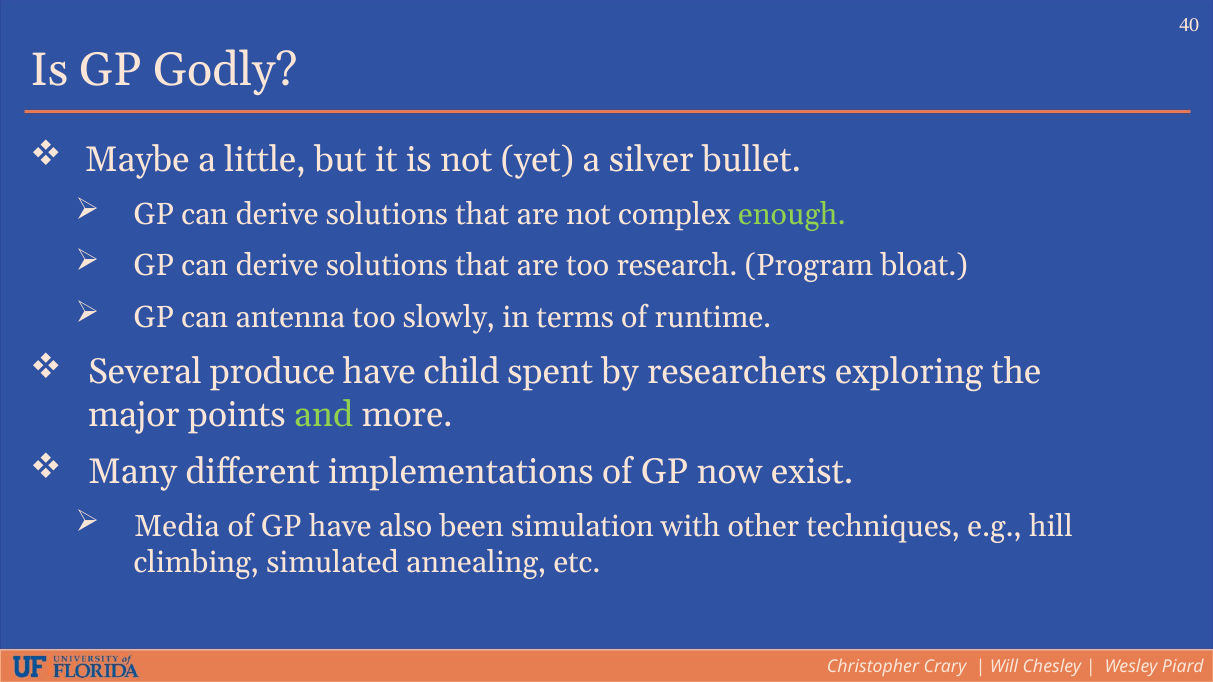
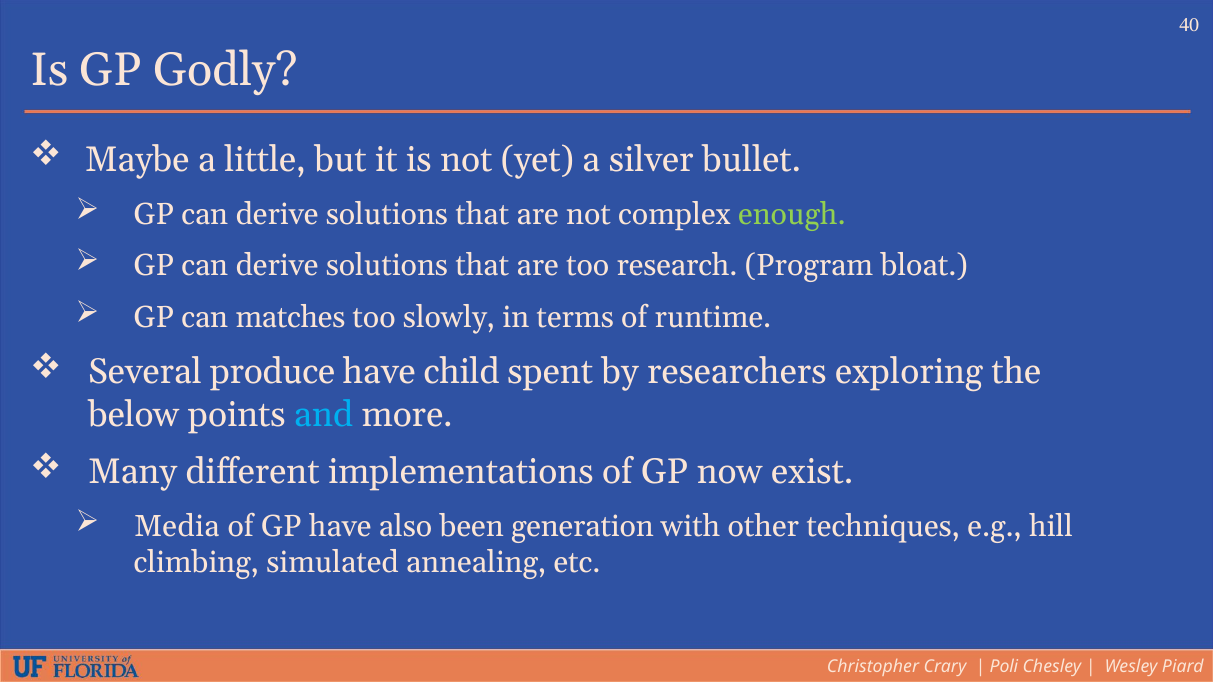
antenna: antenna -> matches
major: major -> below
and colour: light green -> light blue
simulation: simulation -> generation
Will: Will -> Poli
